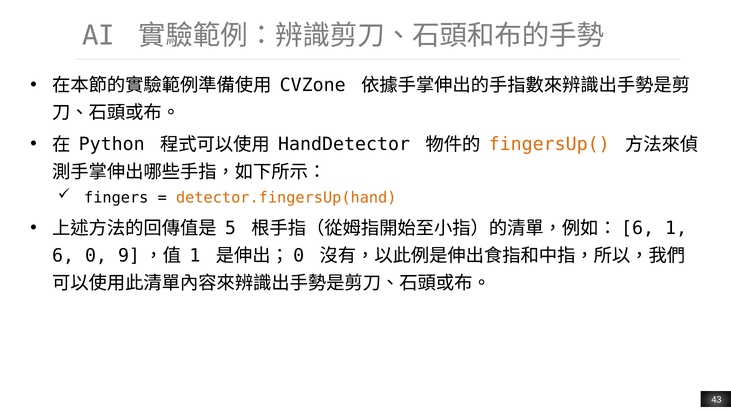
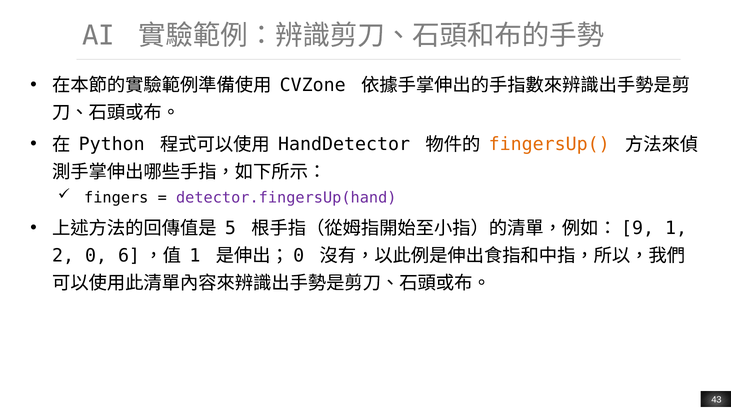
detector.fingersUp(hand colour: orange -> purple
6 at (638, 228): 6 -> 9
6 at (63, 256): 6 -> 2
9: 9 -> 6
